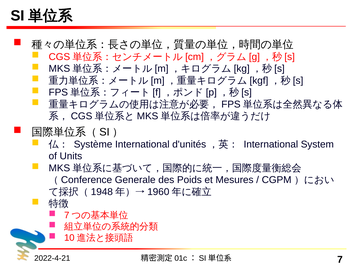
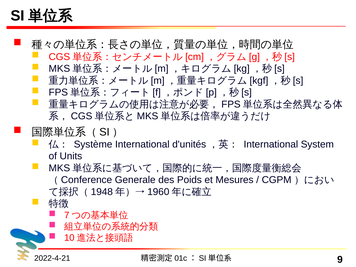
7: 7 -> 9
